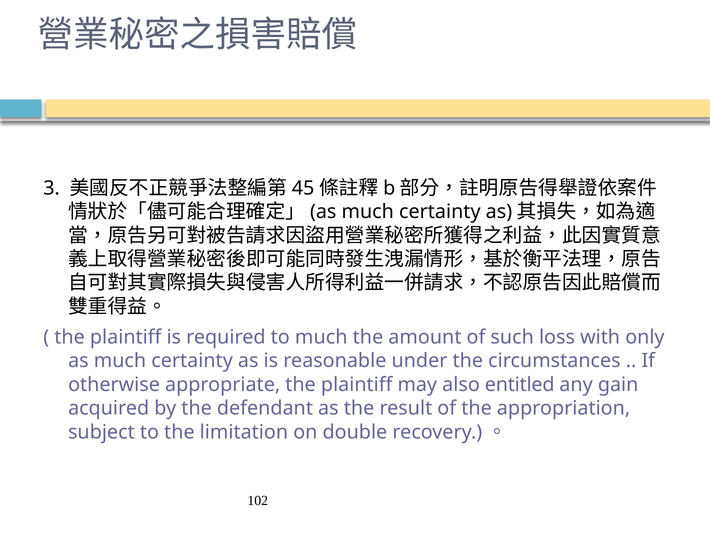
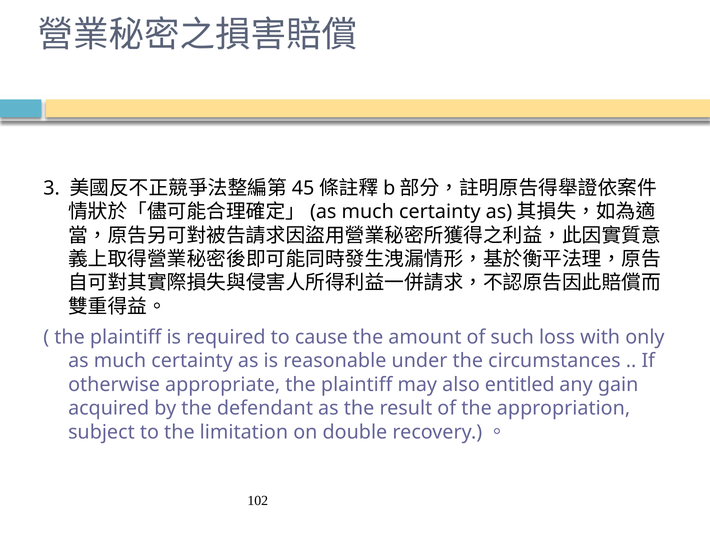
to much: much -> cause
